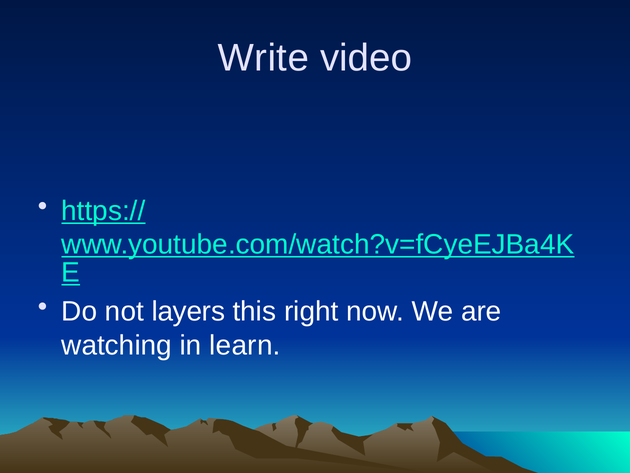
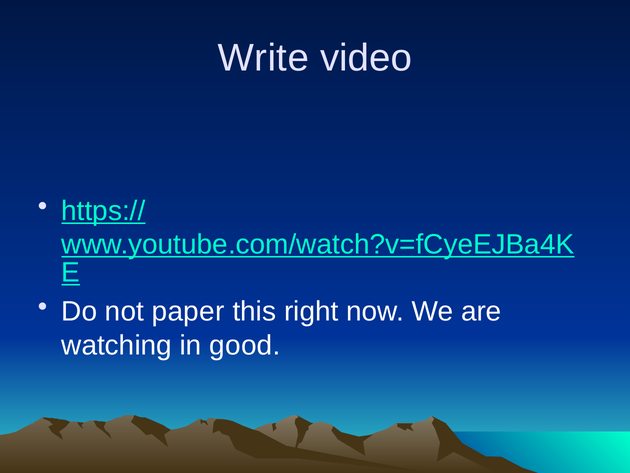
layers: layers -> paper
learn: learn -> good
